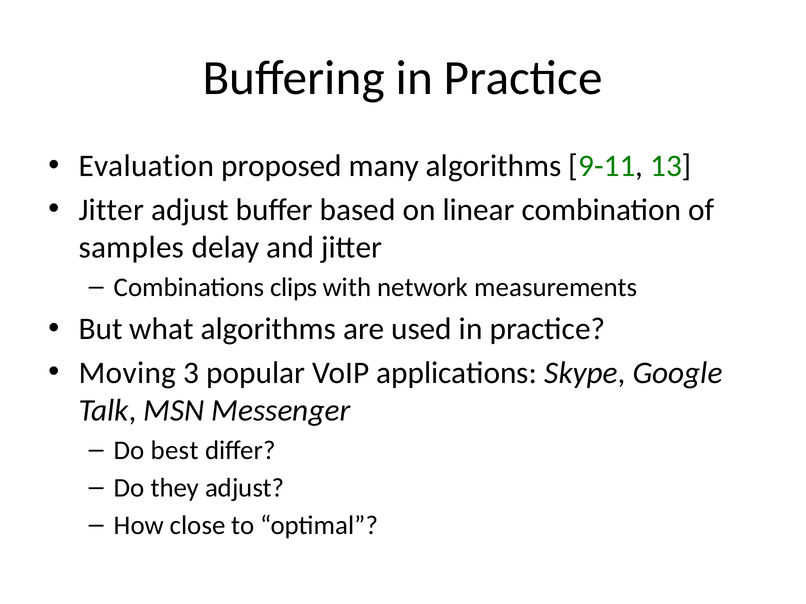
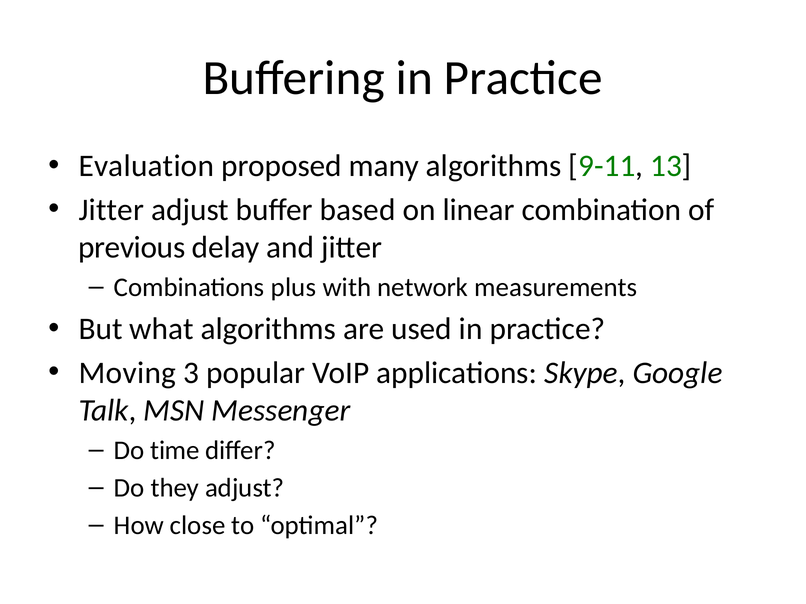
samples: samples -> previous
clips: clips -> plus
best: best -> time
